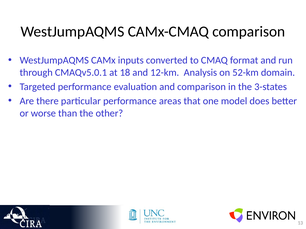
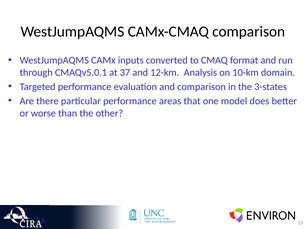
18: 18 -> 37
52-km: 52-km -> 10-km
